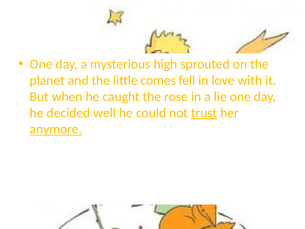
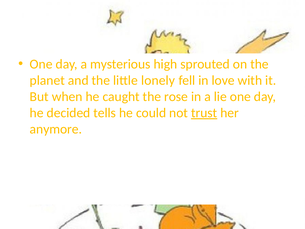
comes: comes -> lonely
well: well -> tells
anymore underline: present -> none
